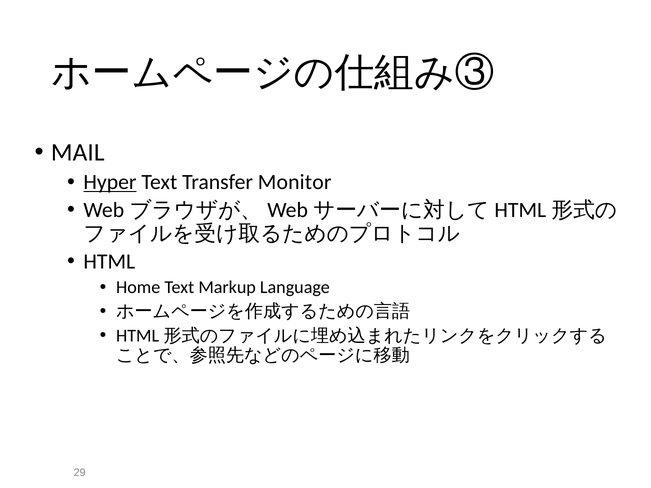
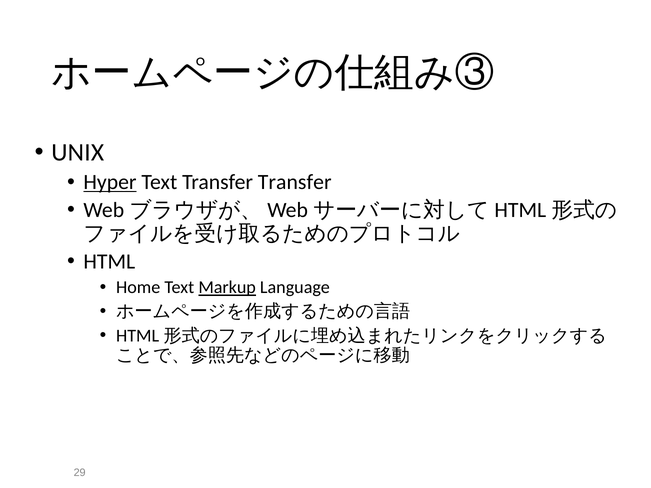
MAIL: MAIL -> UNIX
Transfer Monitor: Monitor -> Transfer
Markup underline: none -> present
